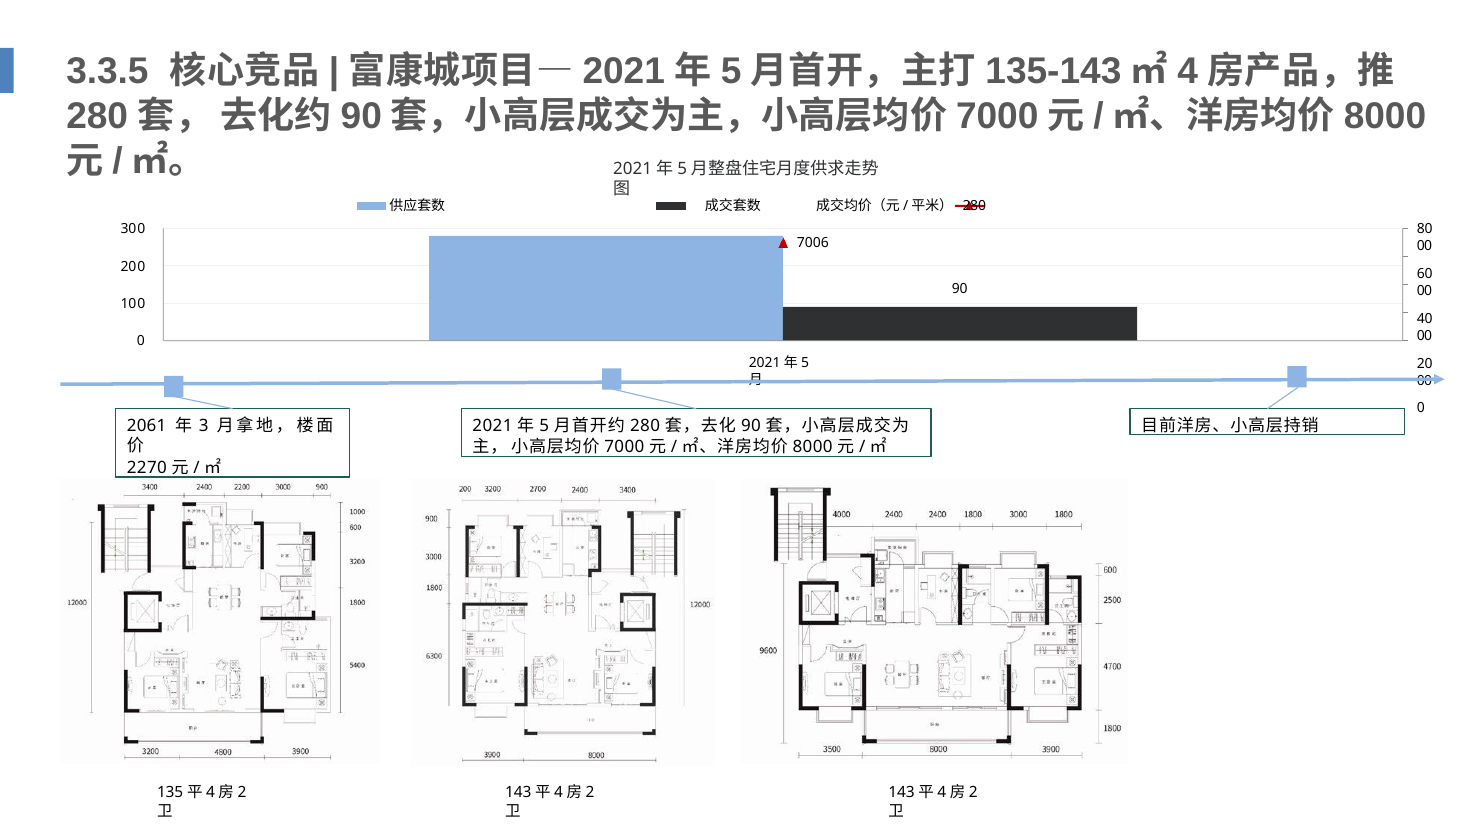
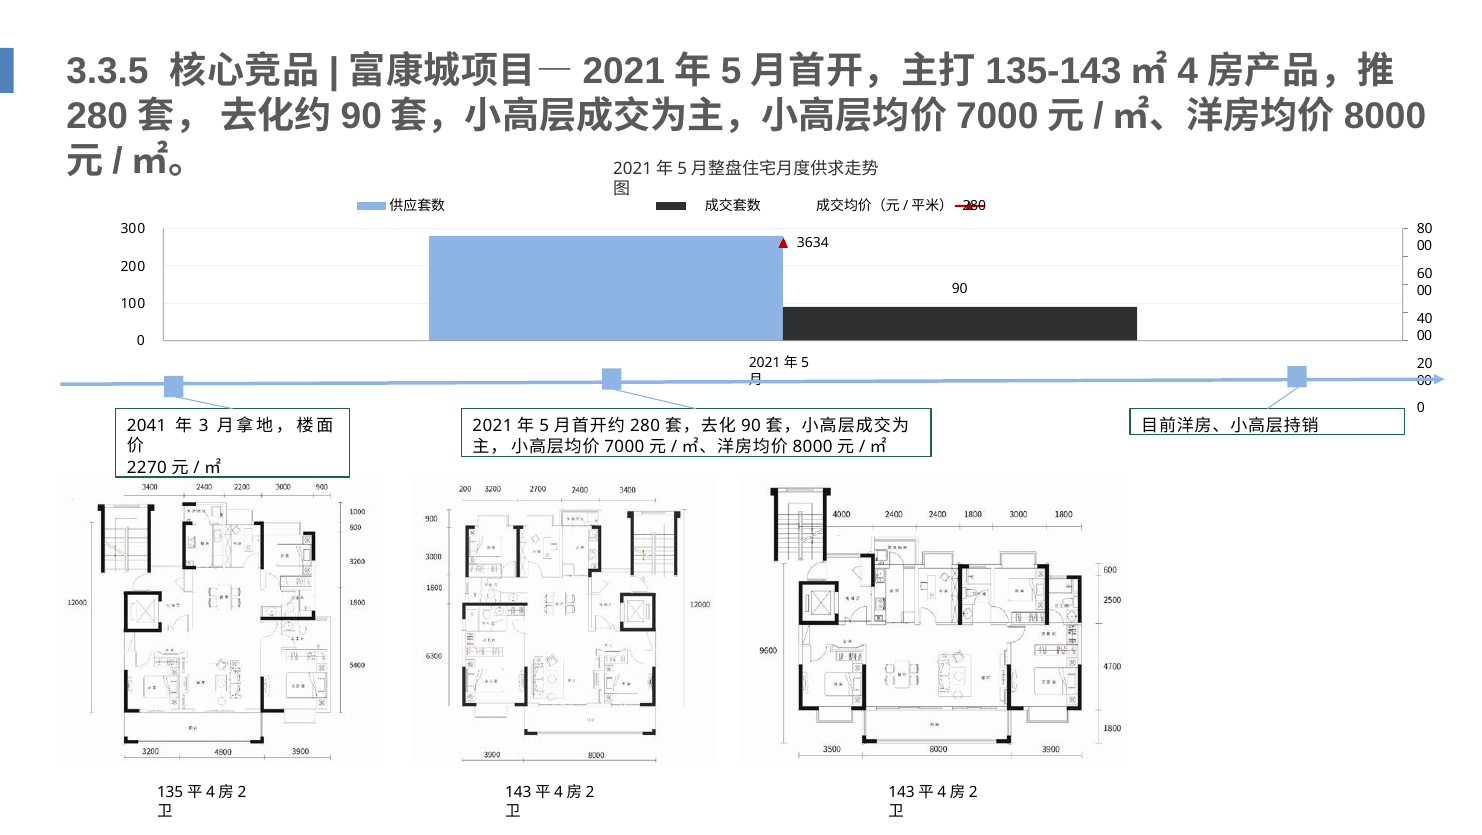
7006: 7006 -> 3634
2061: 2061 -> 2041
